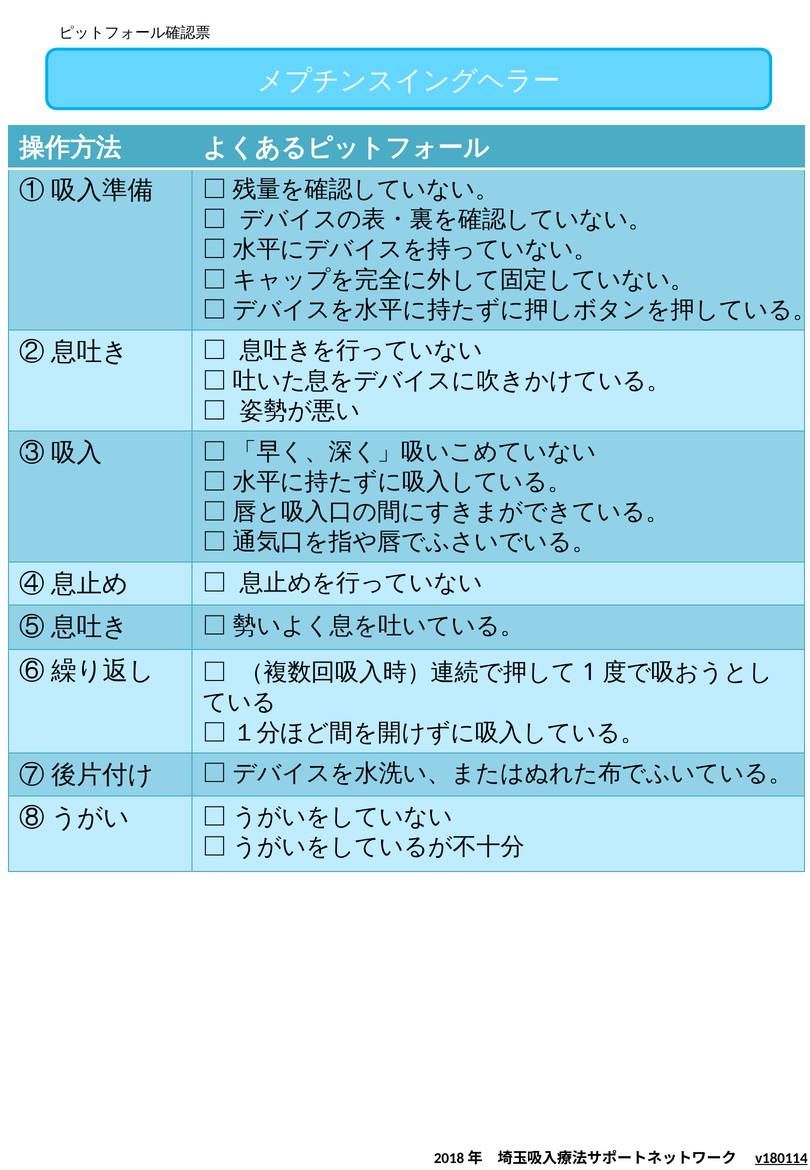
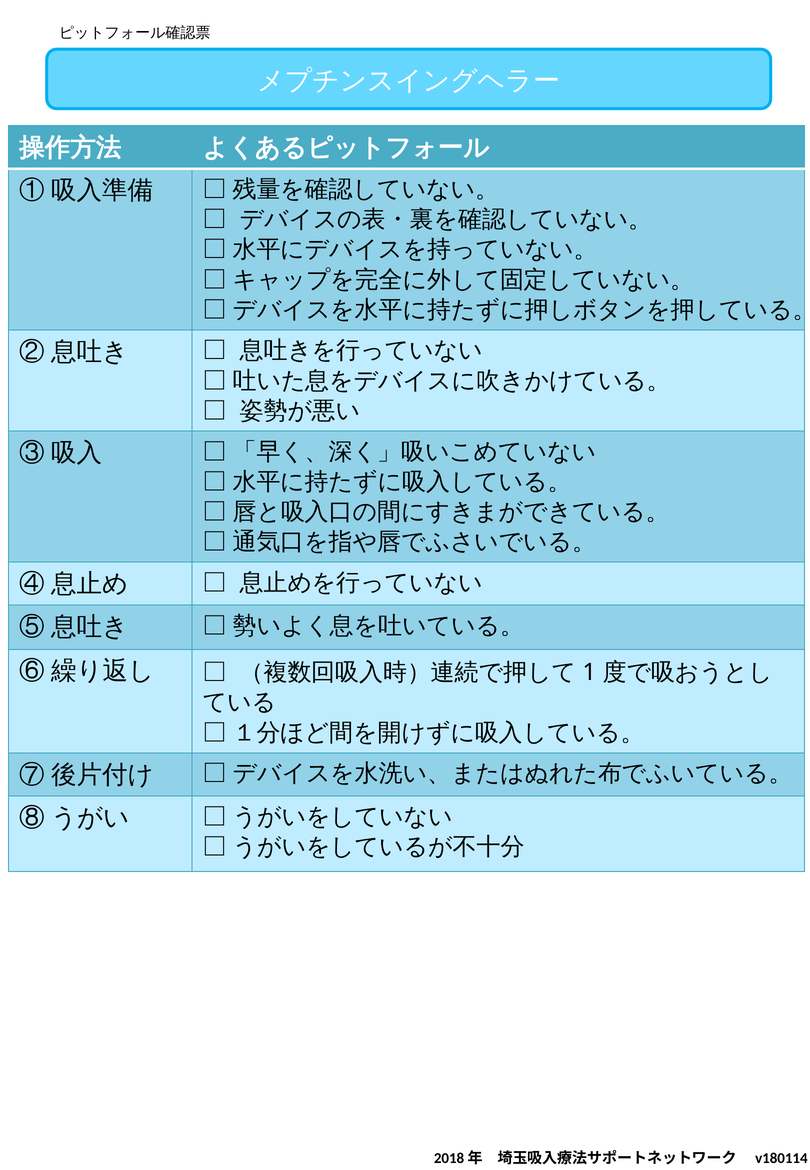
v180114 underline: present -> none
